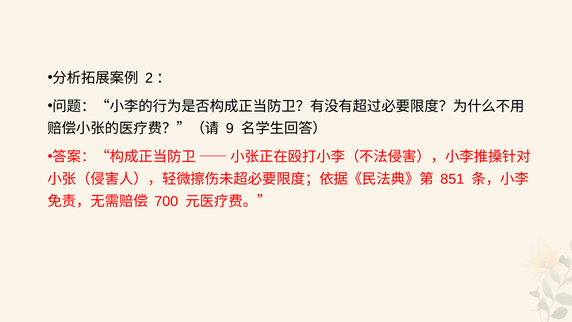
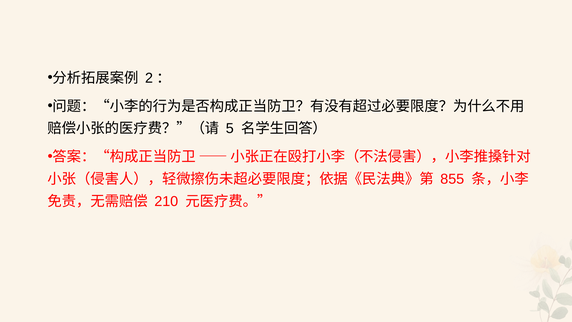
9: 9 -> 5
851: 851 -> 855
700: 700 -> 210
